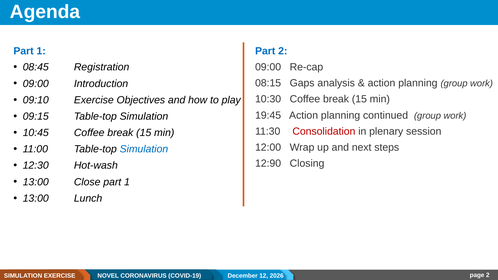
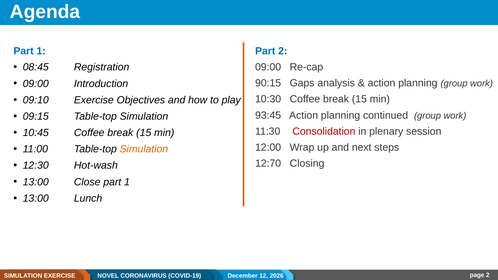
08:15: 08:15 -> 90:15
19:45: 19:45 -> 93:45
Simulation at (144, 149) colour: blue -> orange
12:90: 12:90 -> 12:70
